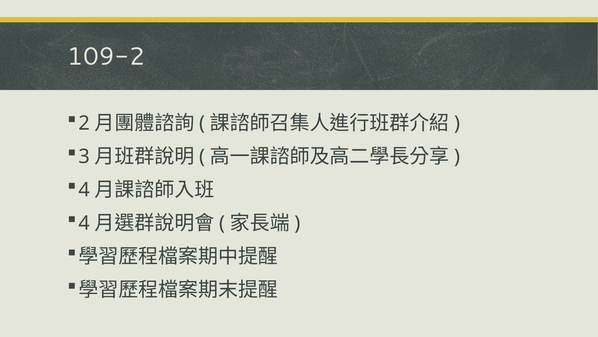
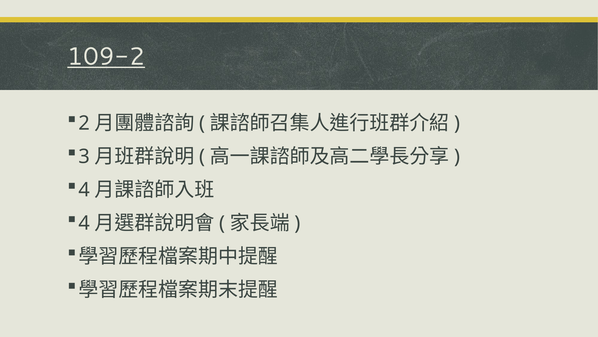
109-2 underline: none -> present
